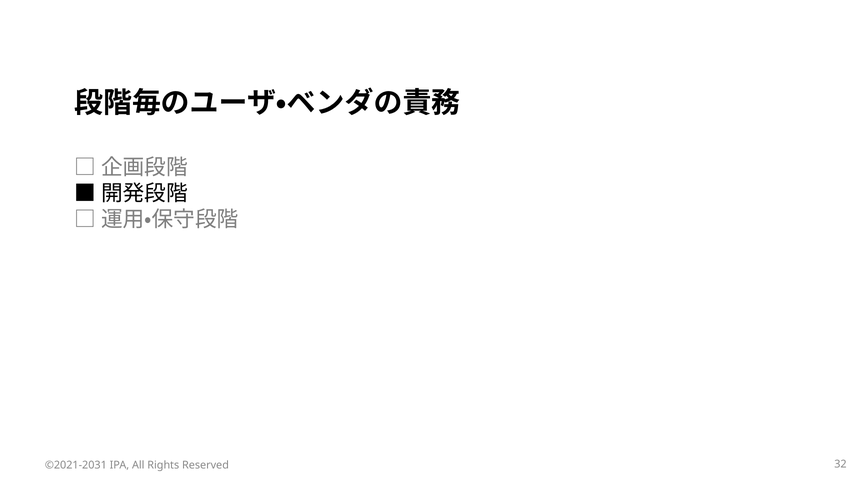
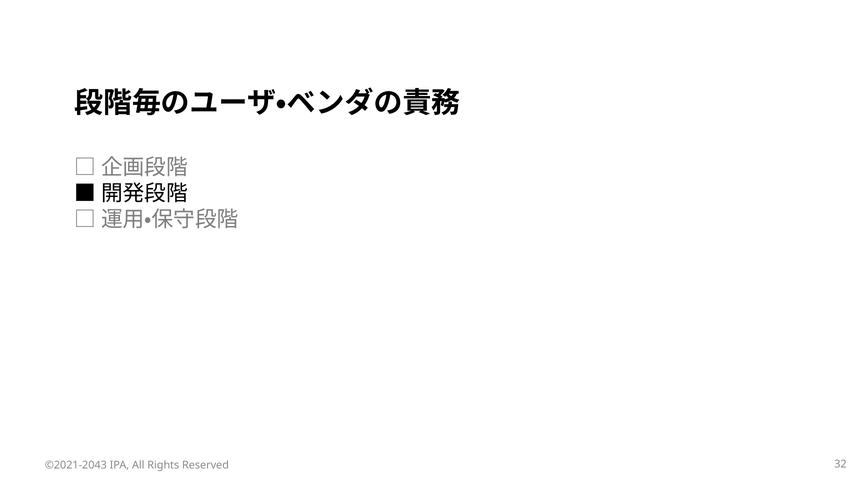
©2021-2031: ©2021-2031 -> ©2021-2043
